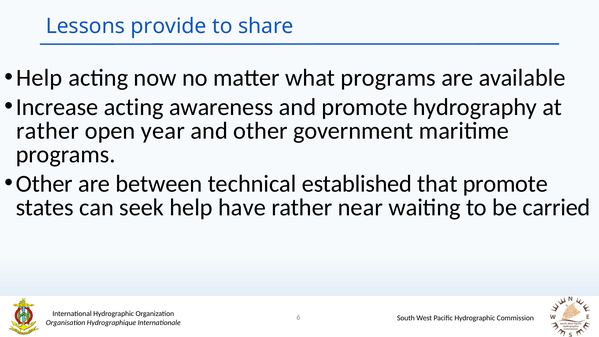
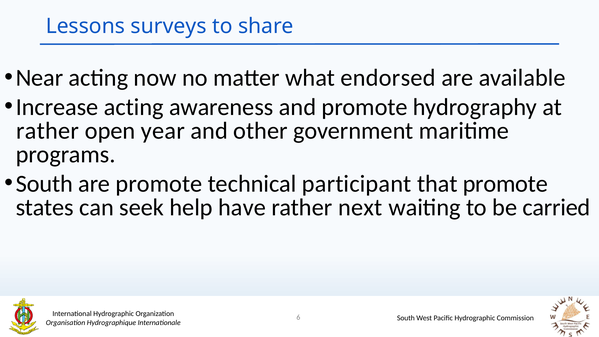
provide: provide -> surveys
Help at (39, 78): Help -> Near
what programs: programs -> endorsed
Other at (44, 184): Other -> South
are between: between -> promote
established: established -> participant
near: near -> next
